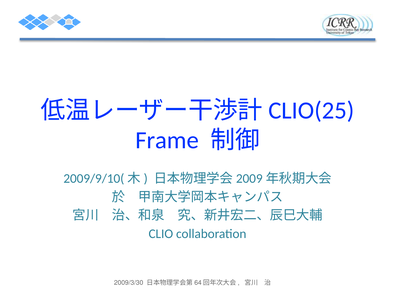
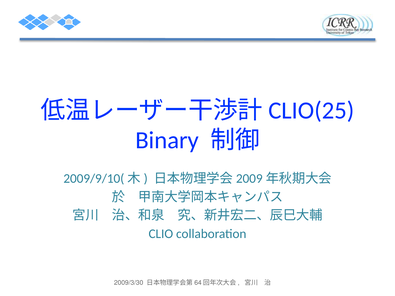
Frame: Frame -> Binary
